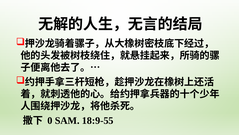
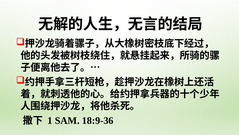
0: 0 -> 1
18:9-55: 18:9-55 -> 18:9-36
